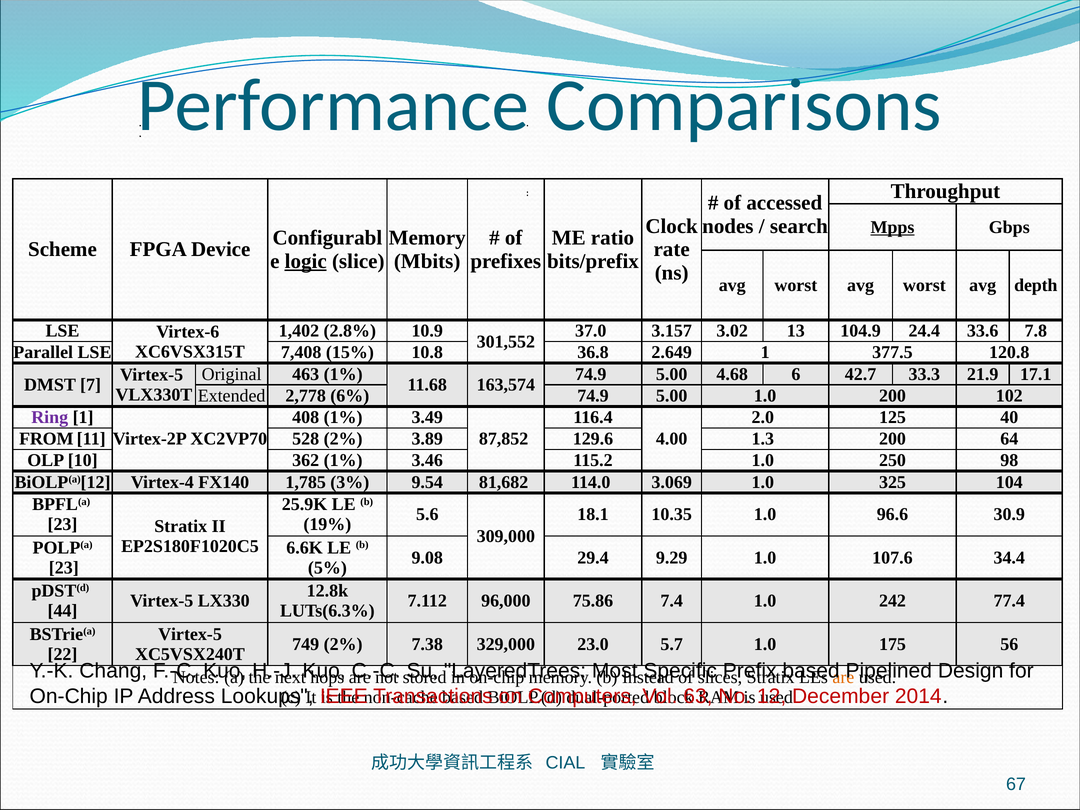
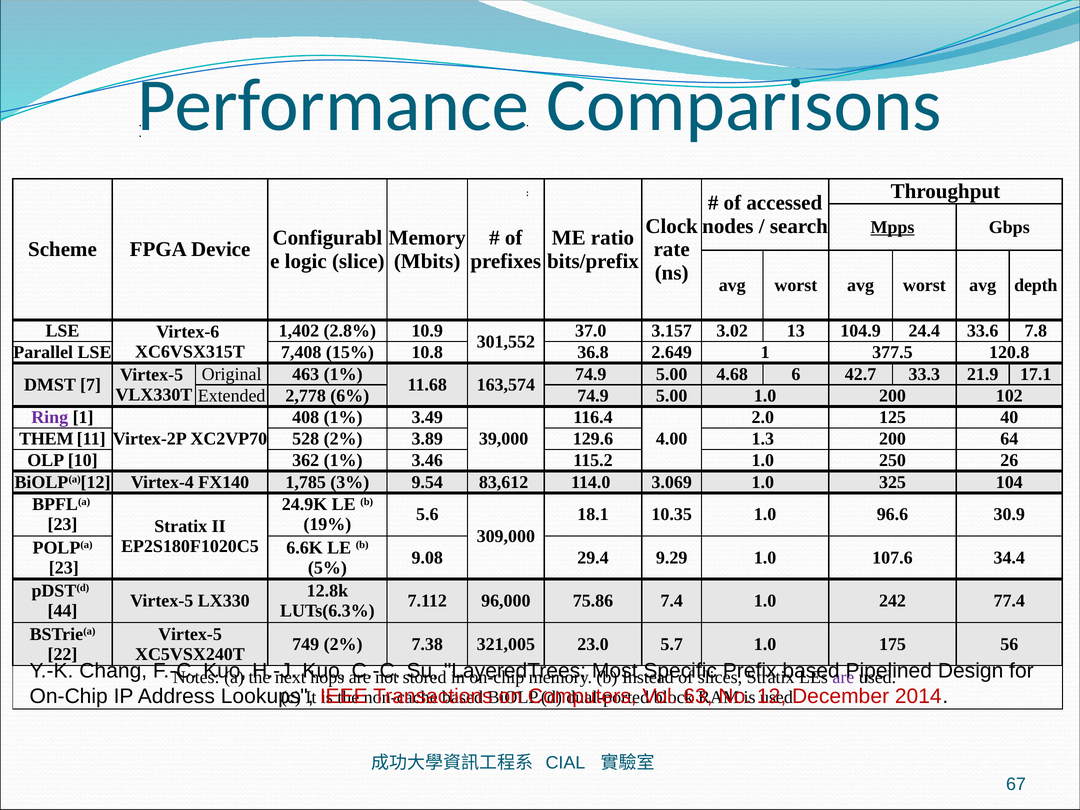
logic underline: present -> none
FROM: FROM -> THEM
87,852: 87,852 -> 39,000
98: 98 -> 26
81,682: 81,682 -> 83,612
25.9K: 25.9K -> 24.9K
329,000: 329,000 -> 321,005
are at (843, 677) colour: orange -> purple
